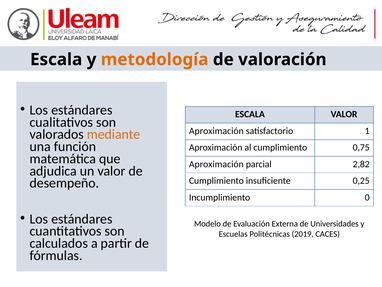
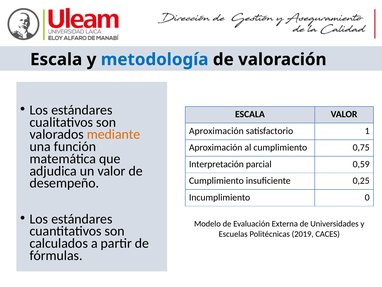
metodología colour: orange -> blue
Aproximación at (216, 164): Aproximación -> Interpretación
2,82: 2,82 -> 0,59
